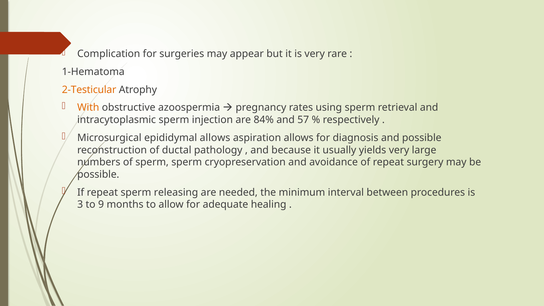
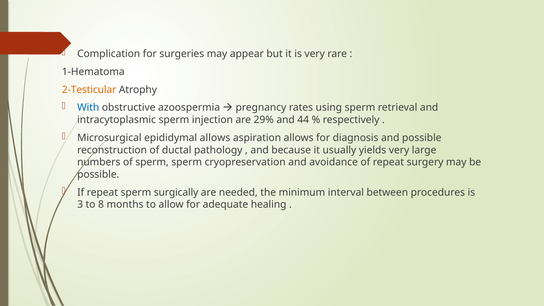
With colour: orange -> blue
84%: 84% -> 29%
57: 57 -> 44
releasing: releasing -> surgically
9: 9 -> 8
